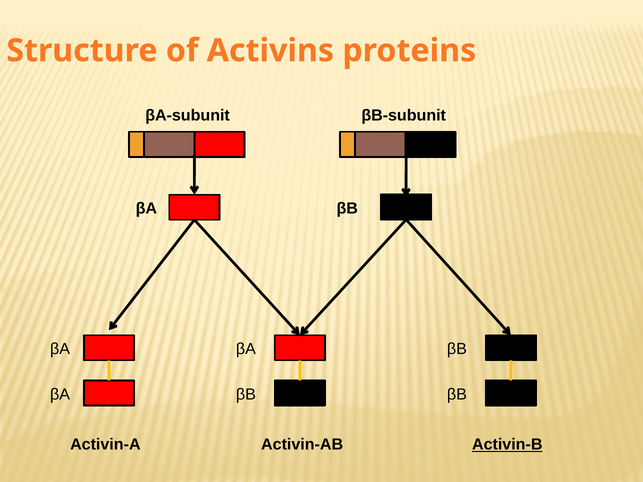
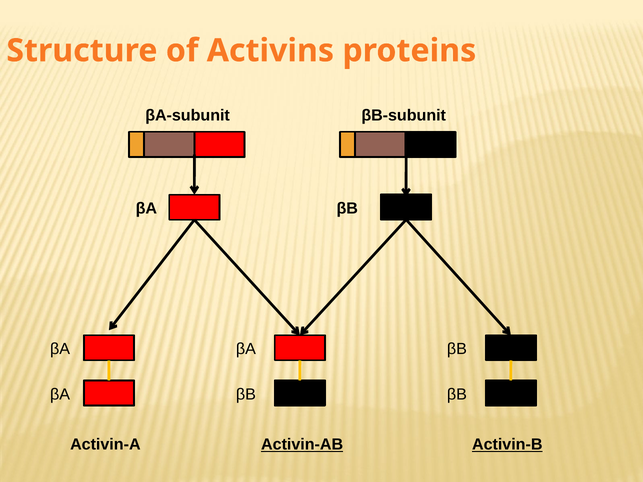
Activin-AB underline: none -> present
